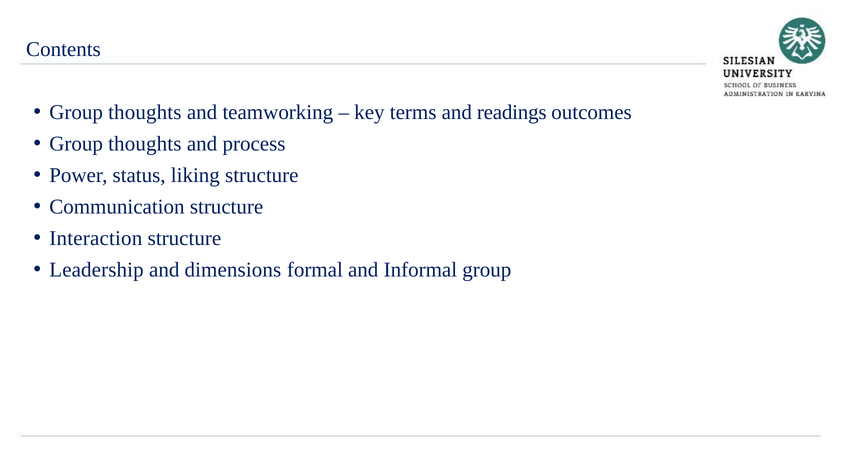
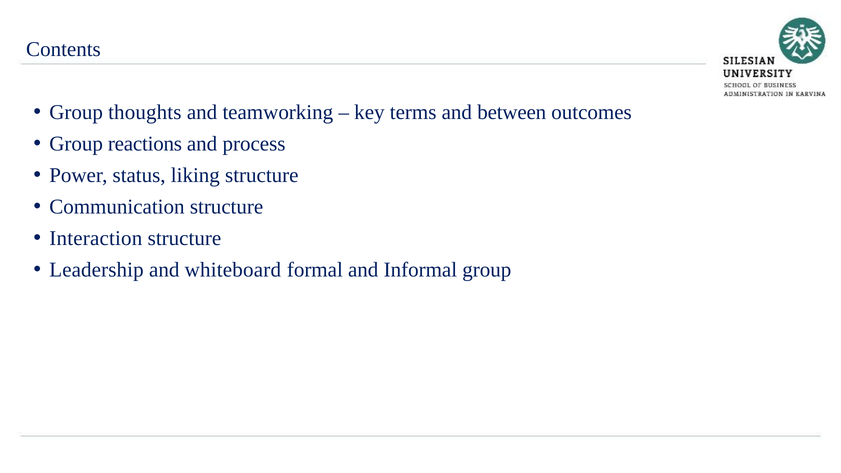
readings: readings -> between
thoughts at (145, 144): thoughts -> reactions
dimensions: dimensions -> whiteboard
